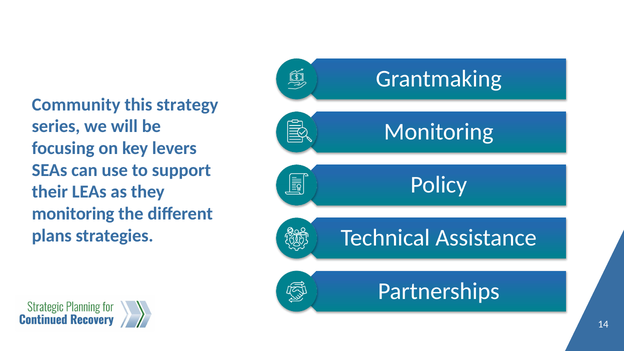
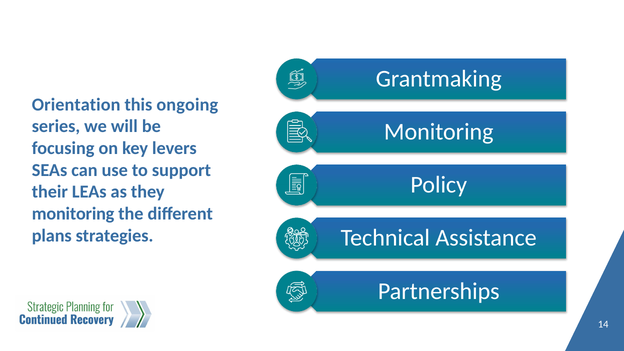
Community: Community -> Orientation
strategy: strategy -> ongoing
